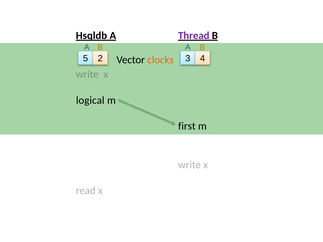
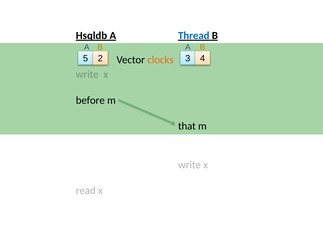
Thread colour: purple -> blue
logical: logical -> before
first: first -> that
